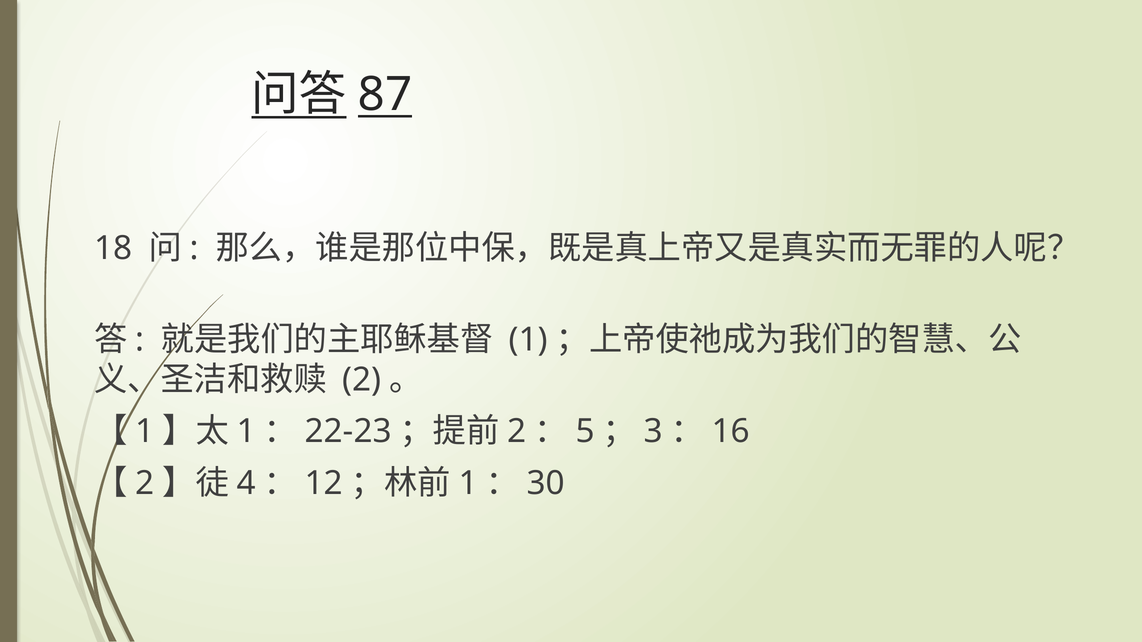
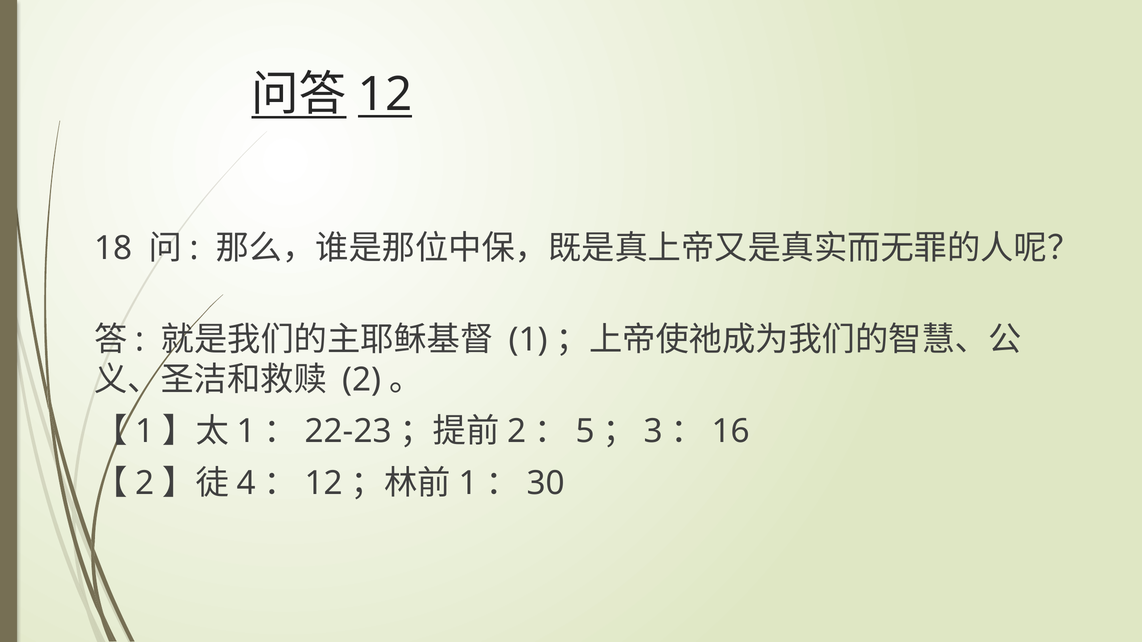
87 at (385, 95): 87 -> 12
